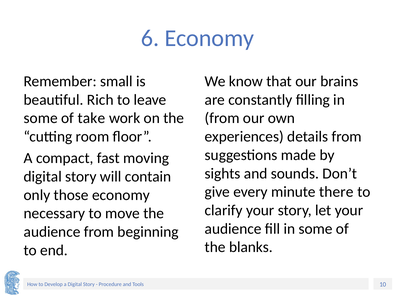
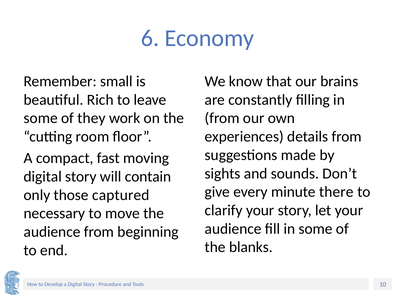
take: take -> they
those economy: economy -> captured
